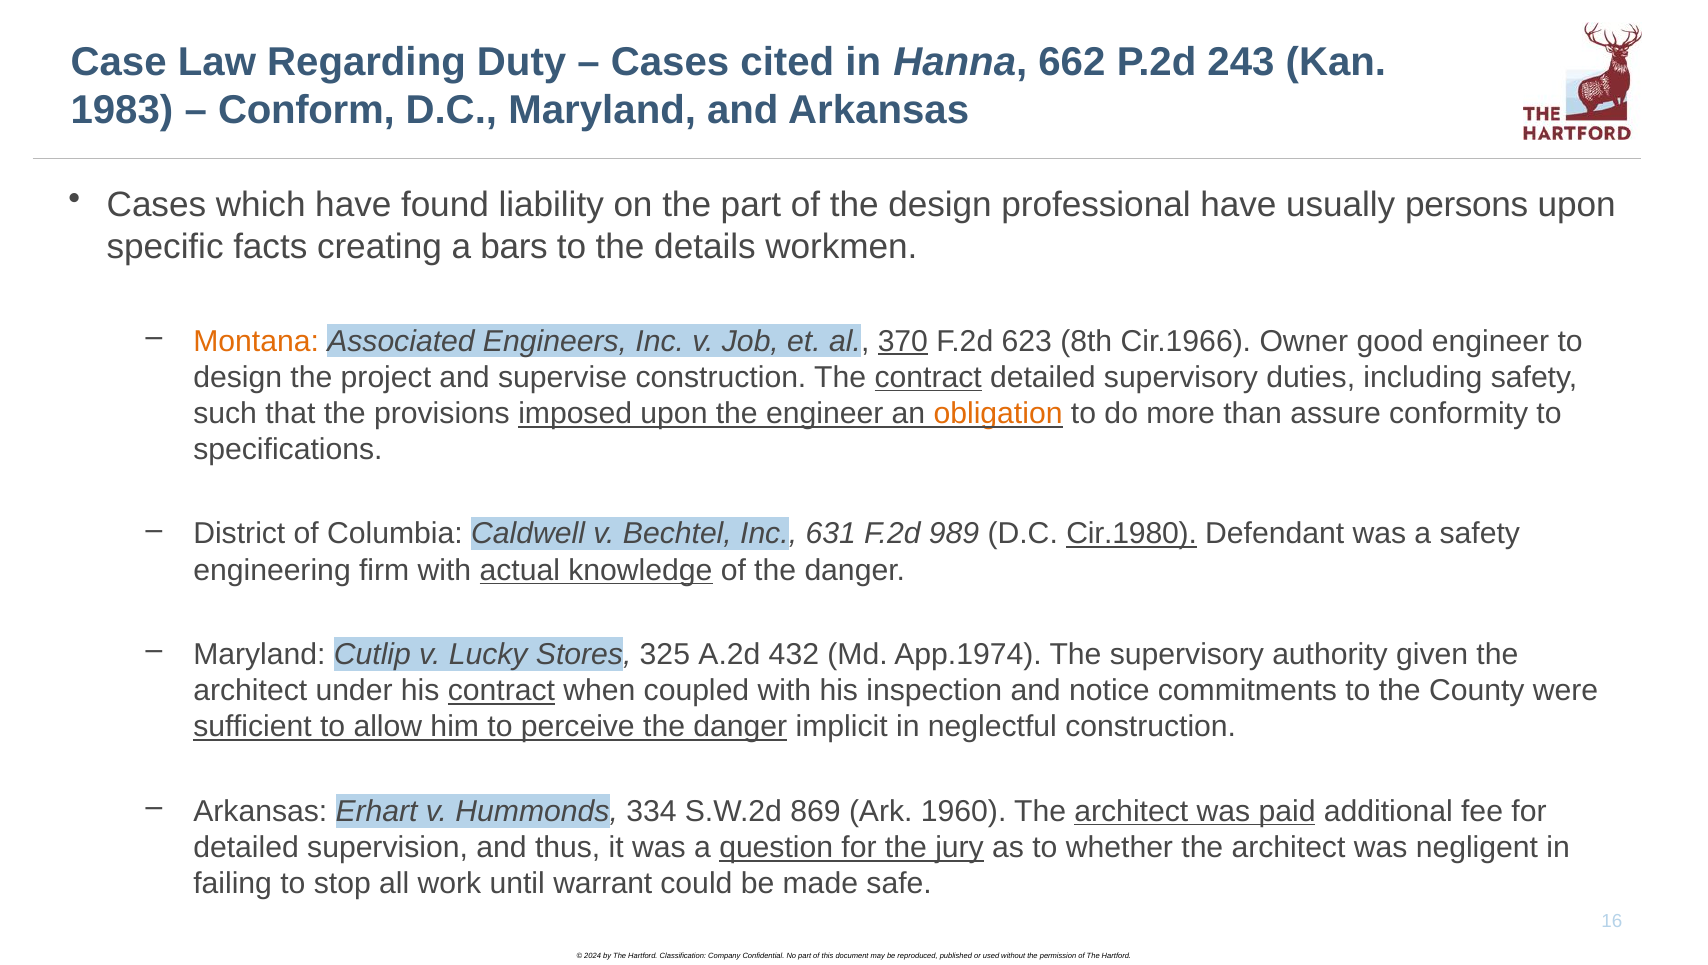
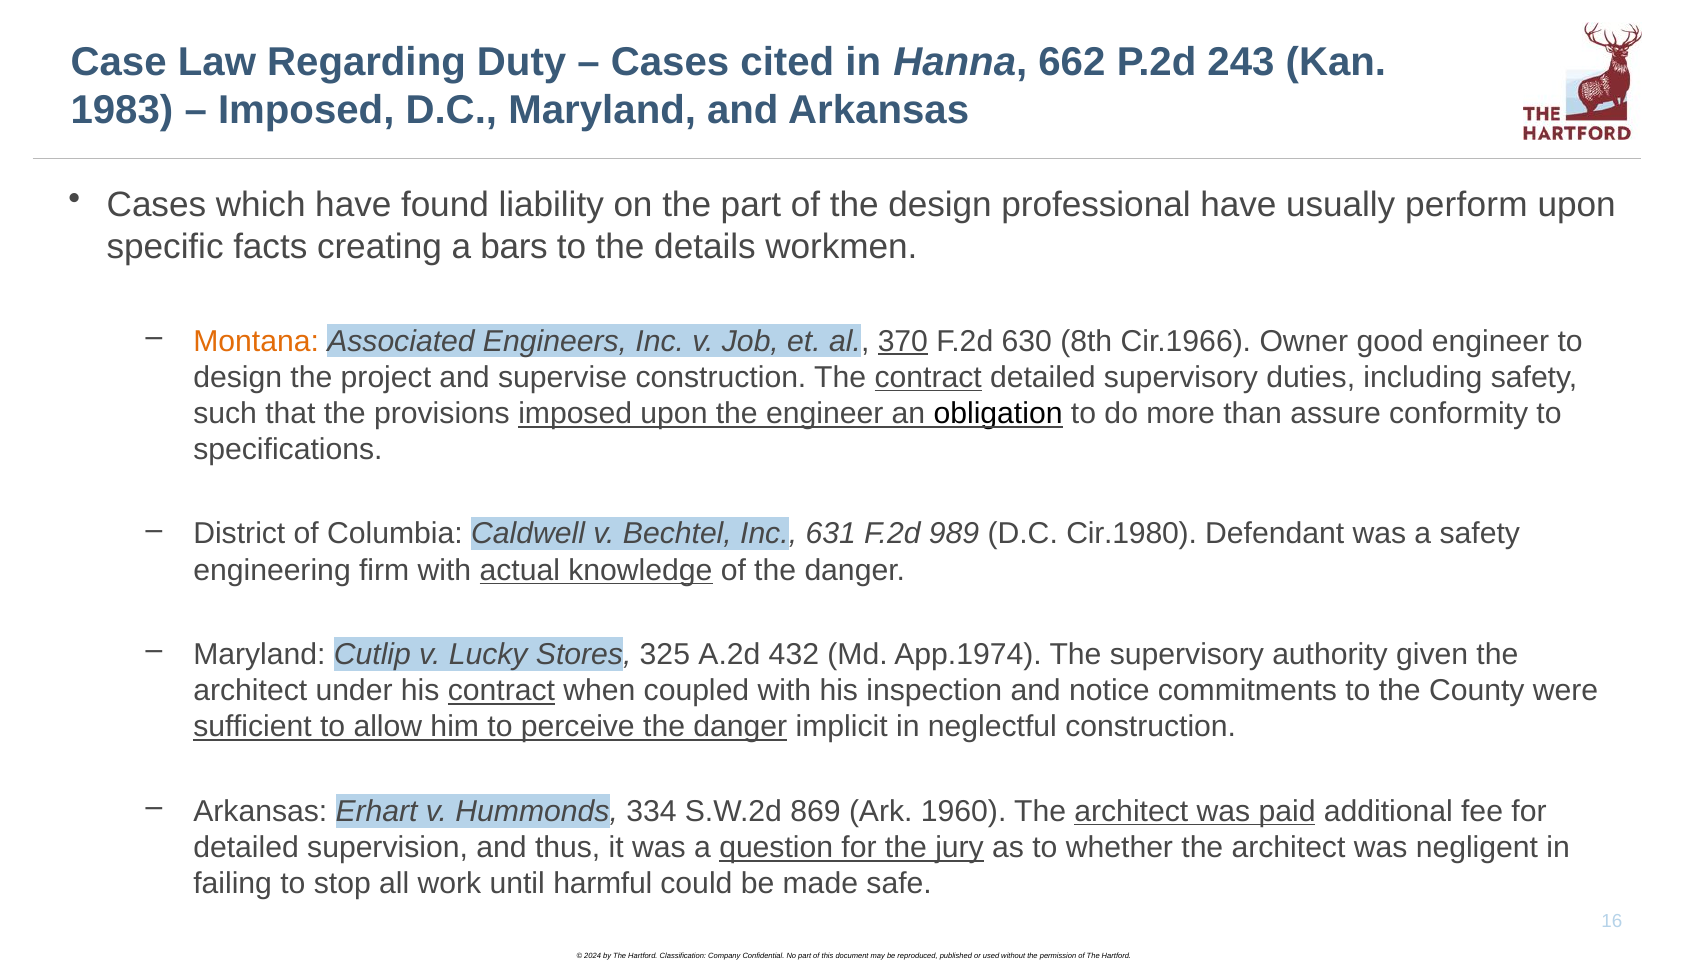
Conform at (306, 110): Conform -> Imposed
persons: persons -> perform
623: 623 -> 630
obligation colour: orange -> black
Cir.1980 underline: present -> none
warrant: warrant -> harmful
